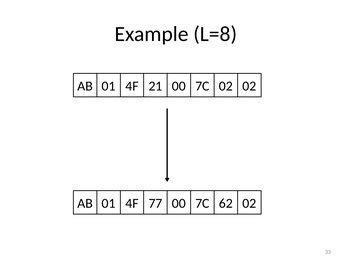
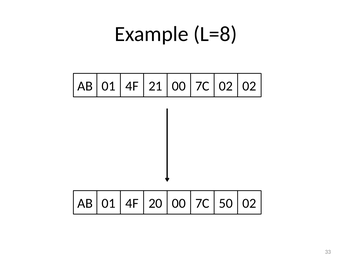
77: 77 -> 20
62: 62 -> 50
